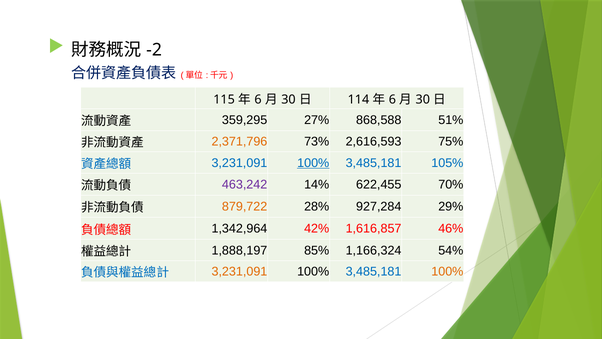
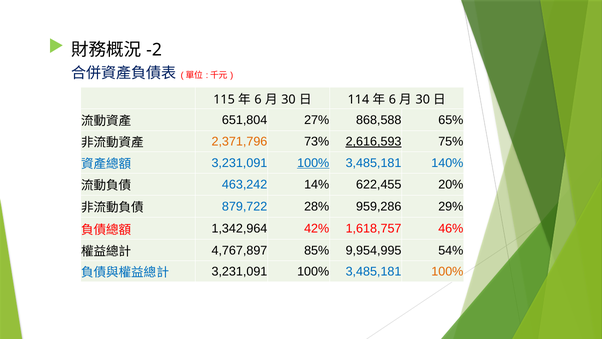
359,295: 359,295 -> 651,804
51%: 51% -> 65%
2,616,593 underline: none -> present
105%: 105% -> 140%
463,242 colour: purple -> blue
70%: 70% -> 20%
879,722 colour: orange -> blue
927,284: 927,284 -> 959,286
1,616,857: 1,616,857 -> 1,618,757
1,888,197: 1,888,197 -> 4,767,897
1,166,324: 1,166,324 -> 9,954,995
3,231,091 at (239, 271) colour: orange -> black
